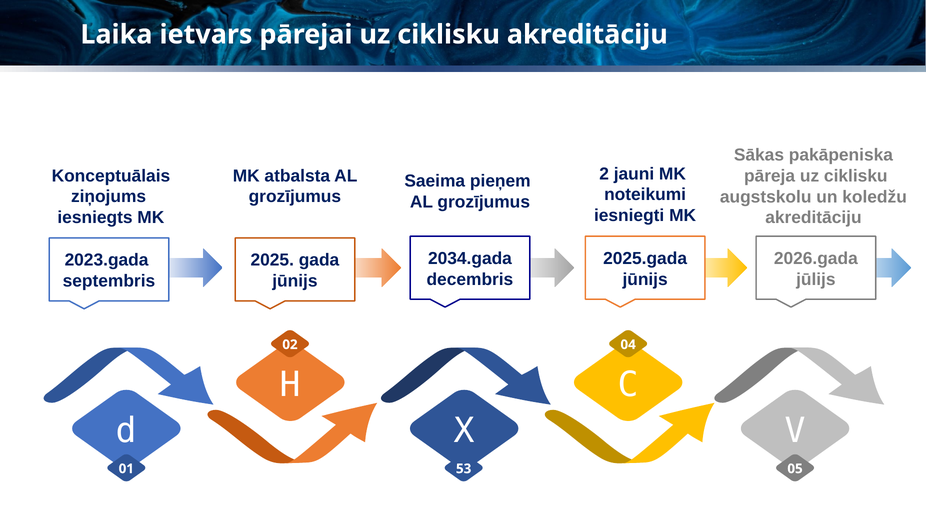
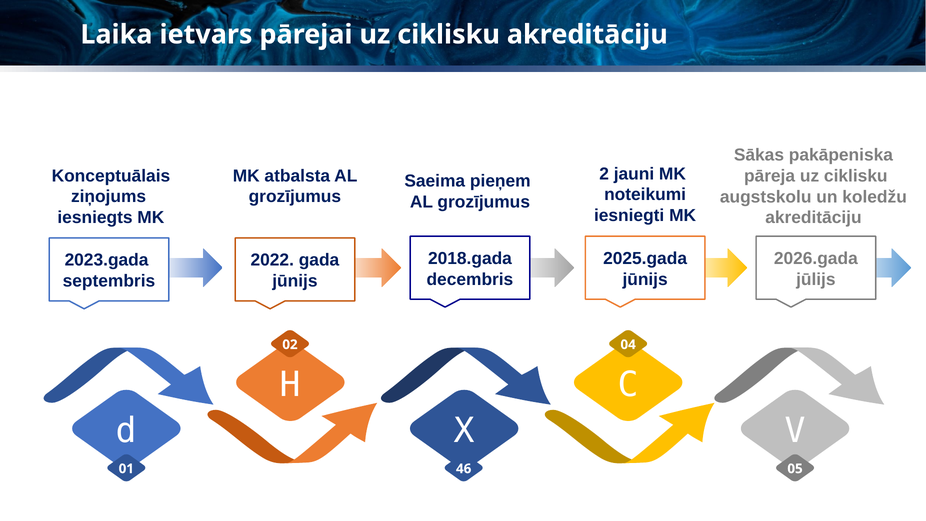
2034.gada: 2034.gada -> 2018.gada
2025: 2025 -> 2022
53: 53 -> 46
